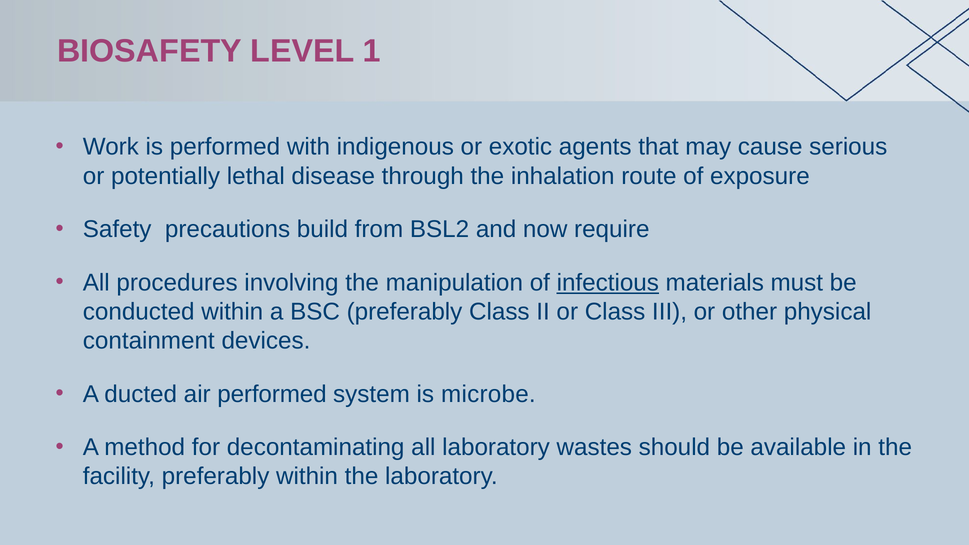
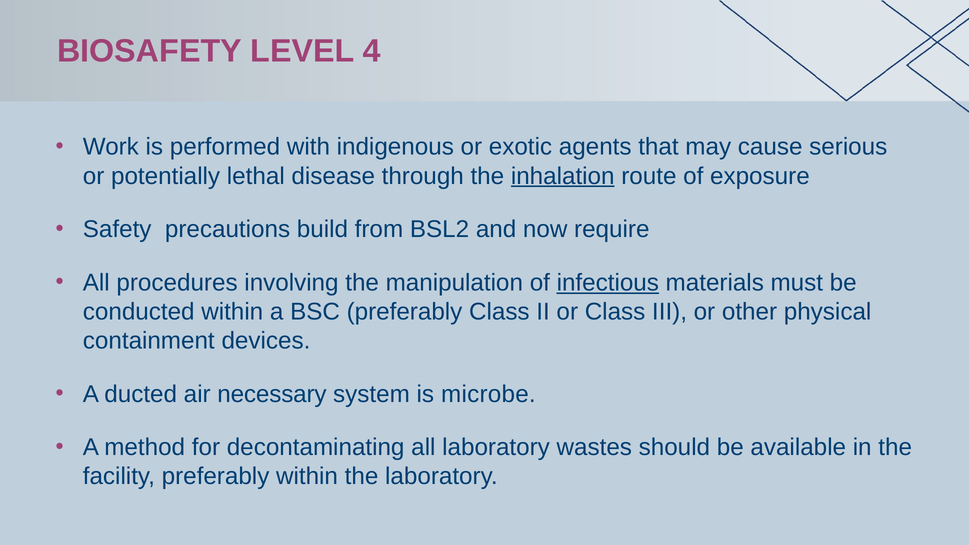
1: 1 -> 4
inhalation underline: none -> present
air performed: performed -> necessary
